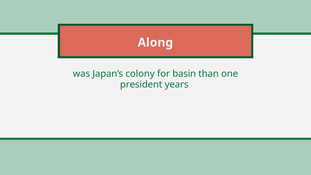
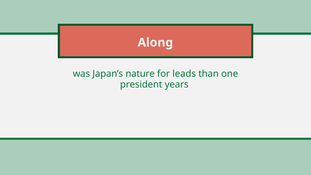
colony: colony -> nature
basin: basin -> leads
